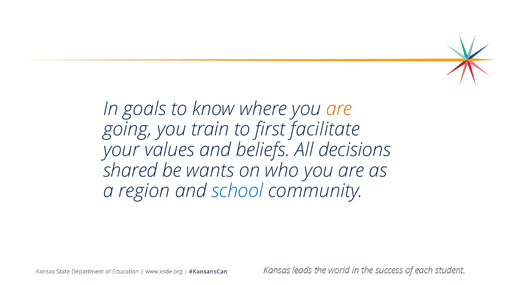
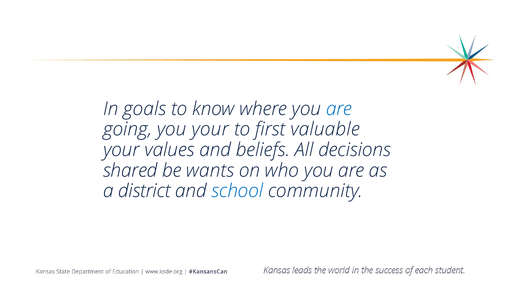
are at (339, 109) colour: orange -> blue
you train: train -> your
facilitate: facilitate -> valuable
region: region -> district
